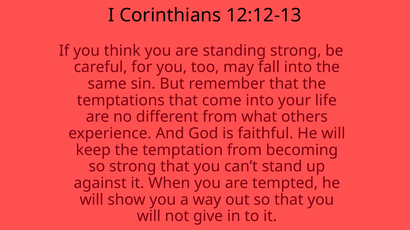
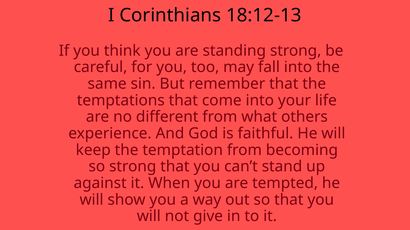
12:12-13: 12:12-13 -> 18:12-13
